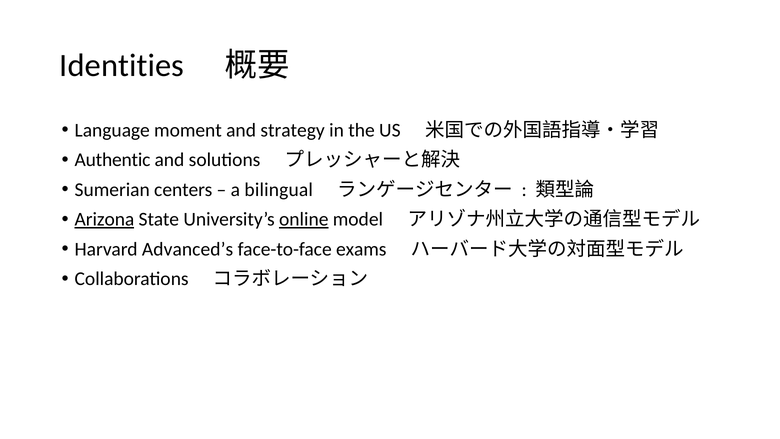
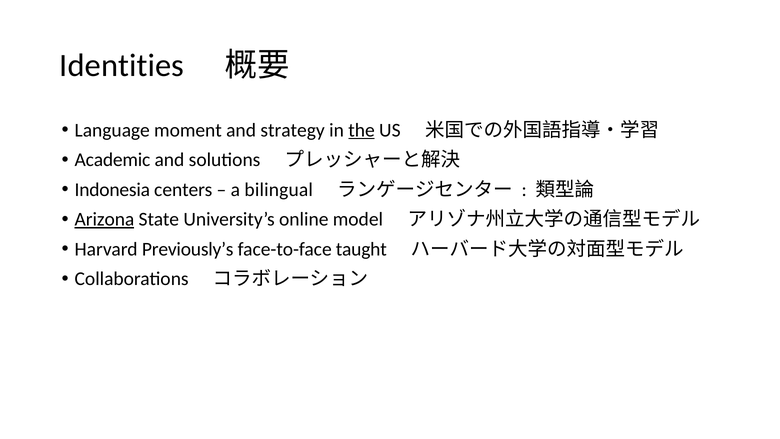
the underline: none -> present
Authentic: Authentic -> Academic
Sumerian: Sumerian -> Indonesia
online underline: present -> none
Advanced’s: Advanced’s -> Previously’s
exams: exams -> taught
